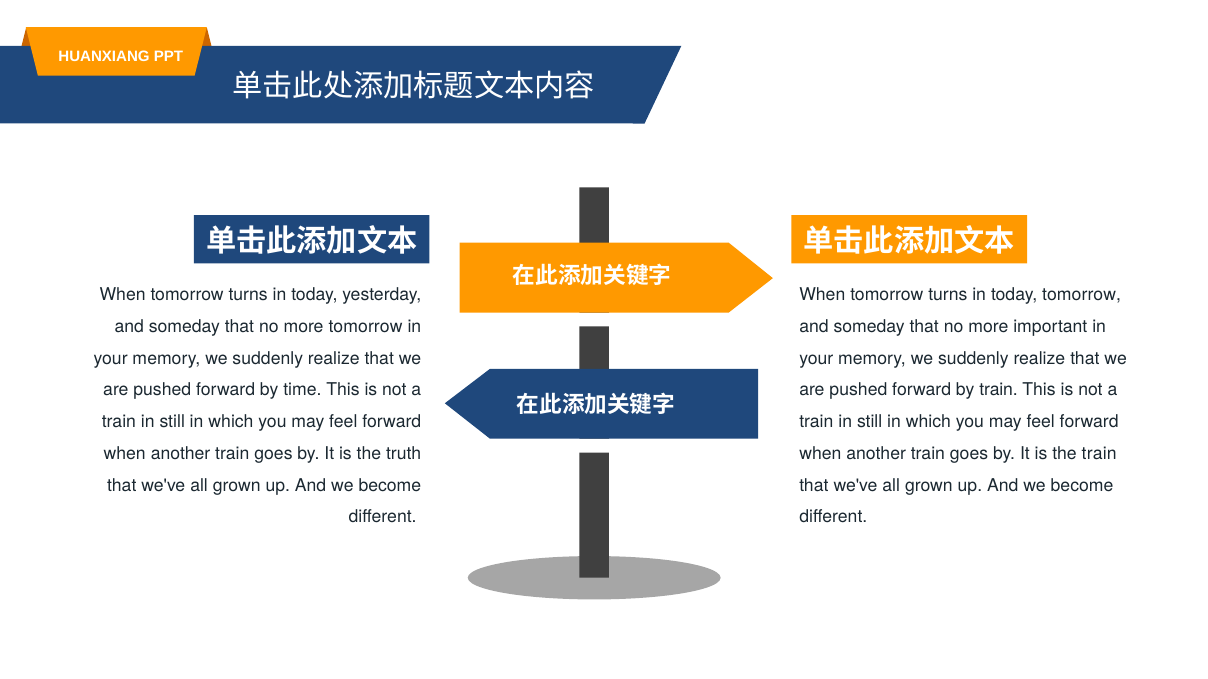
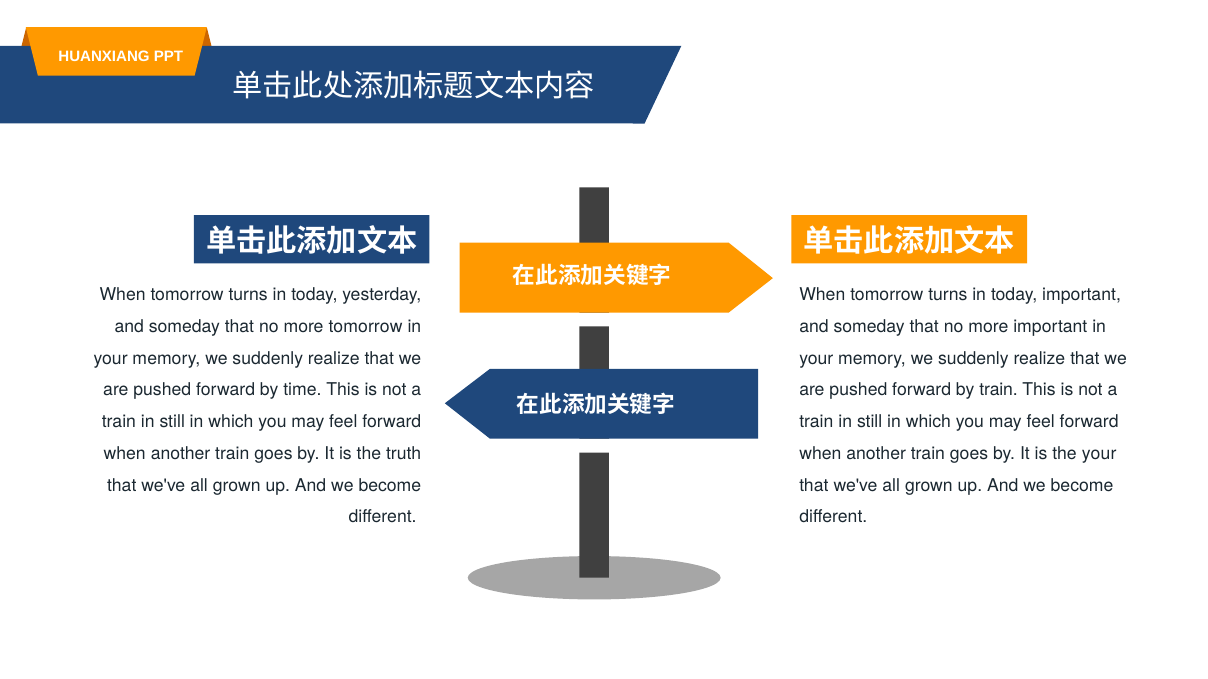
today tomorrow: tomorrow -> important
the train: train -> your
